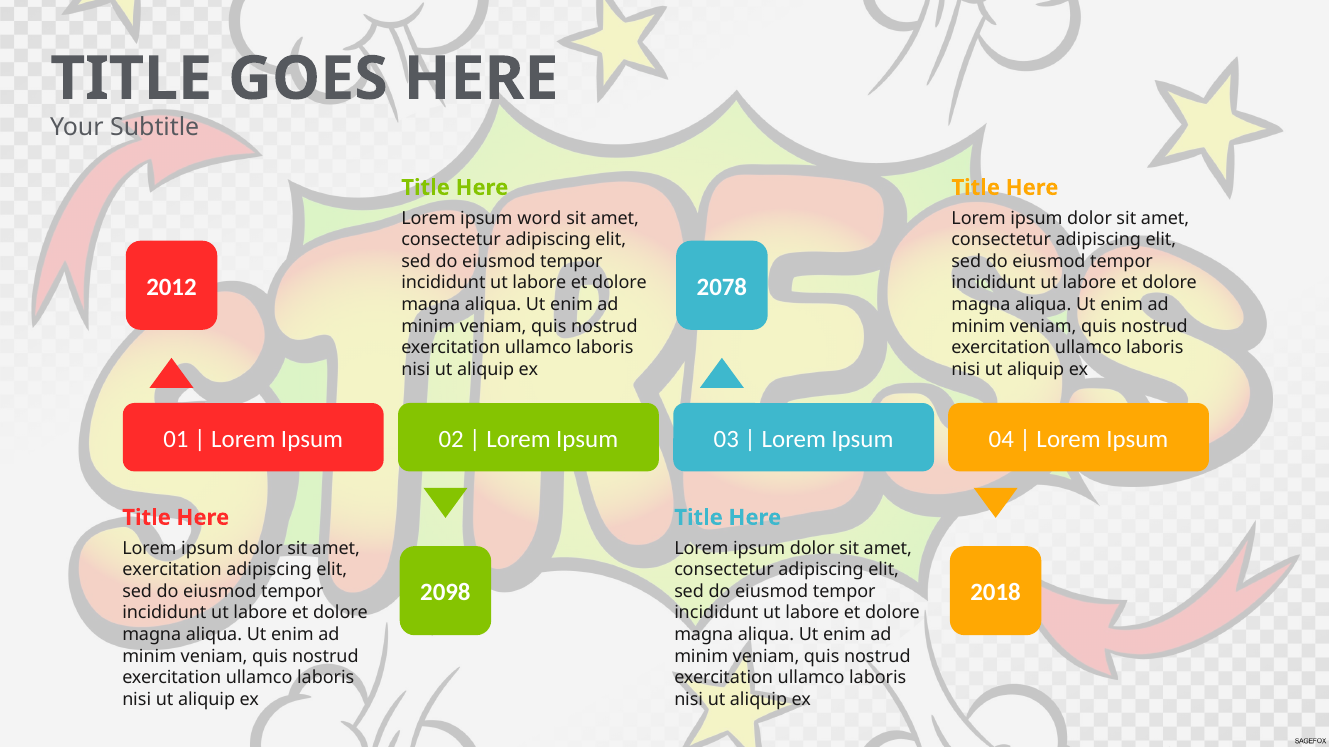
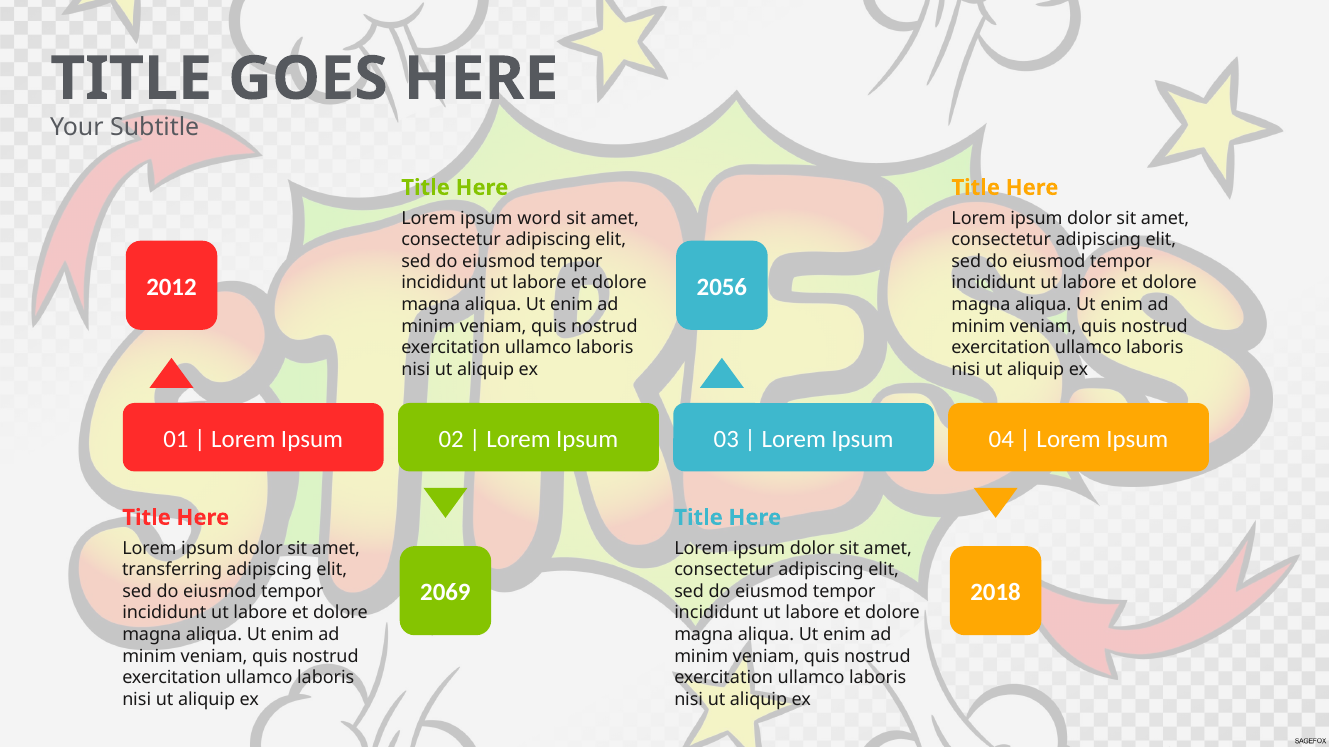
2078: 2078 -> 2056
exercitation at (172, 570): exercitation -> transferring
2098: 2098 -> 2069
